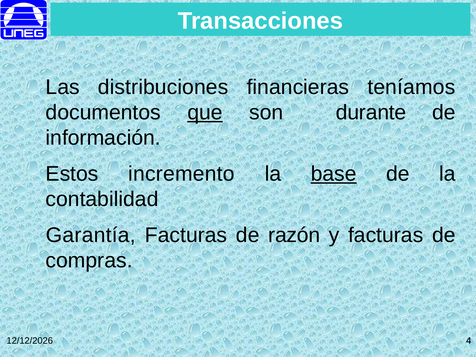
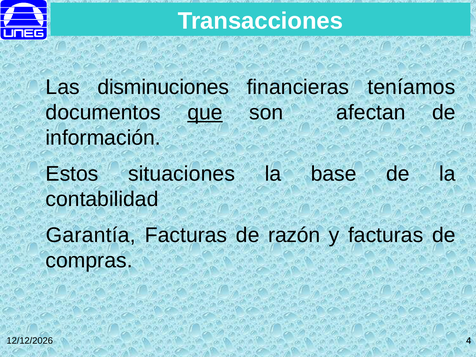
distribuciones: distribuciones -> disminuciones
durante: durante -> afectan
incremento: incremento -> situaciones
base underline: present -> none
